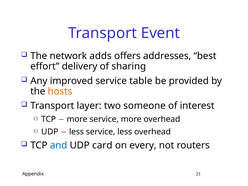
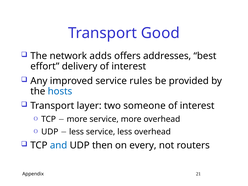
Event: Event -> Good
delivery of sharing: sharing -> interest
table: table -> rules
hosts colour: orange -> blue
card: card -> then
